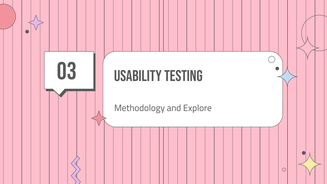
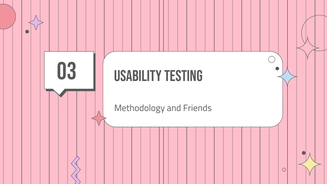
Explore: Explore -> Friends
